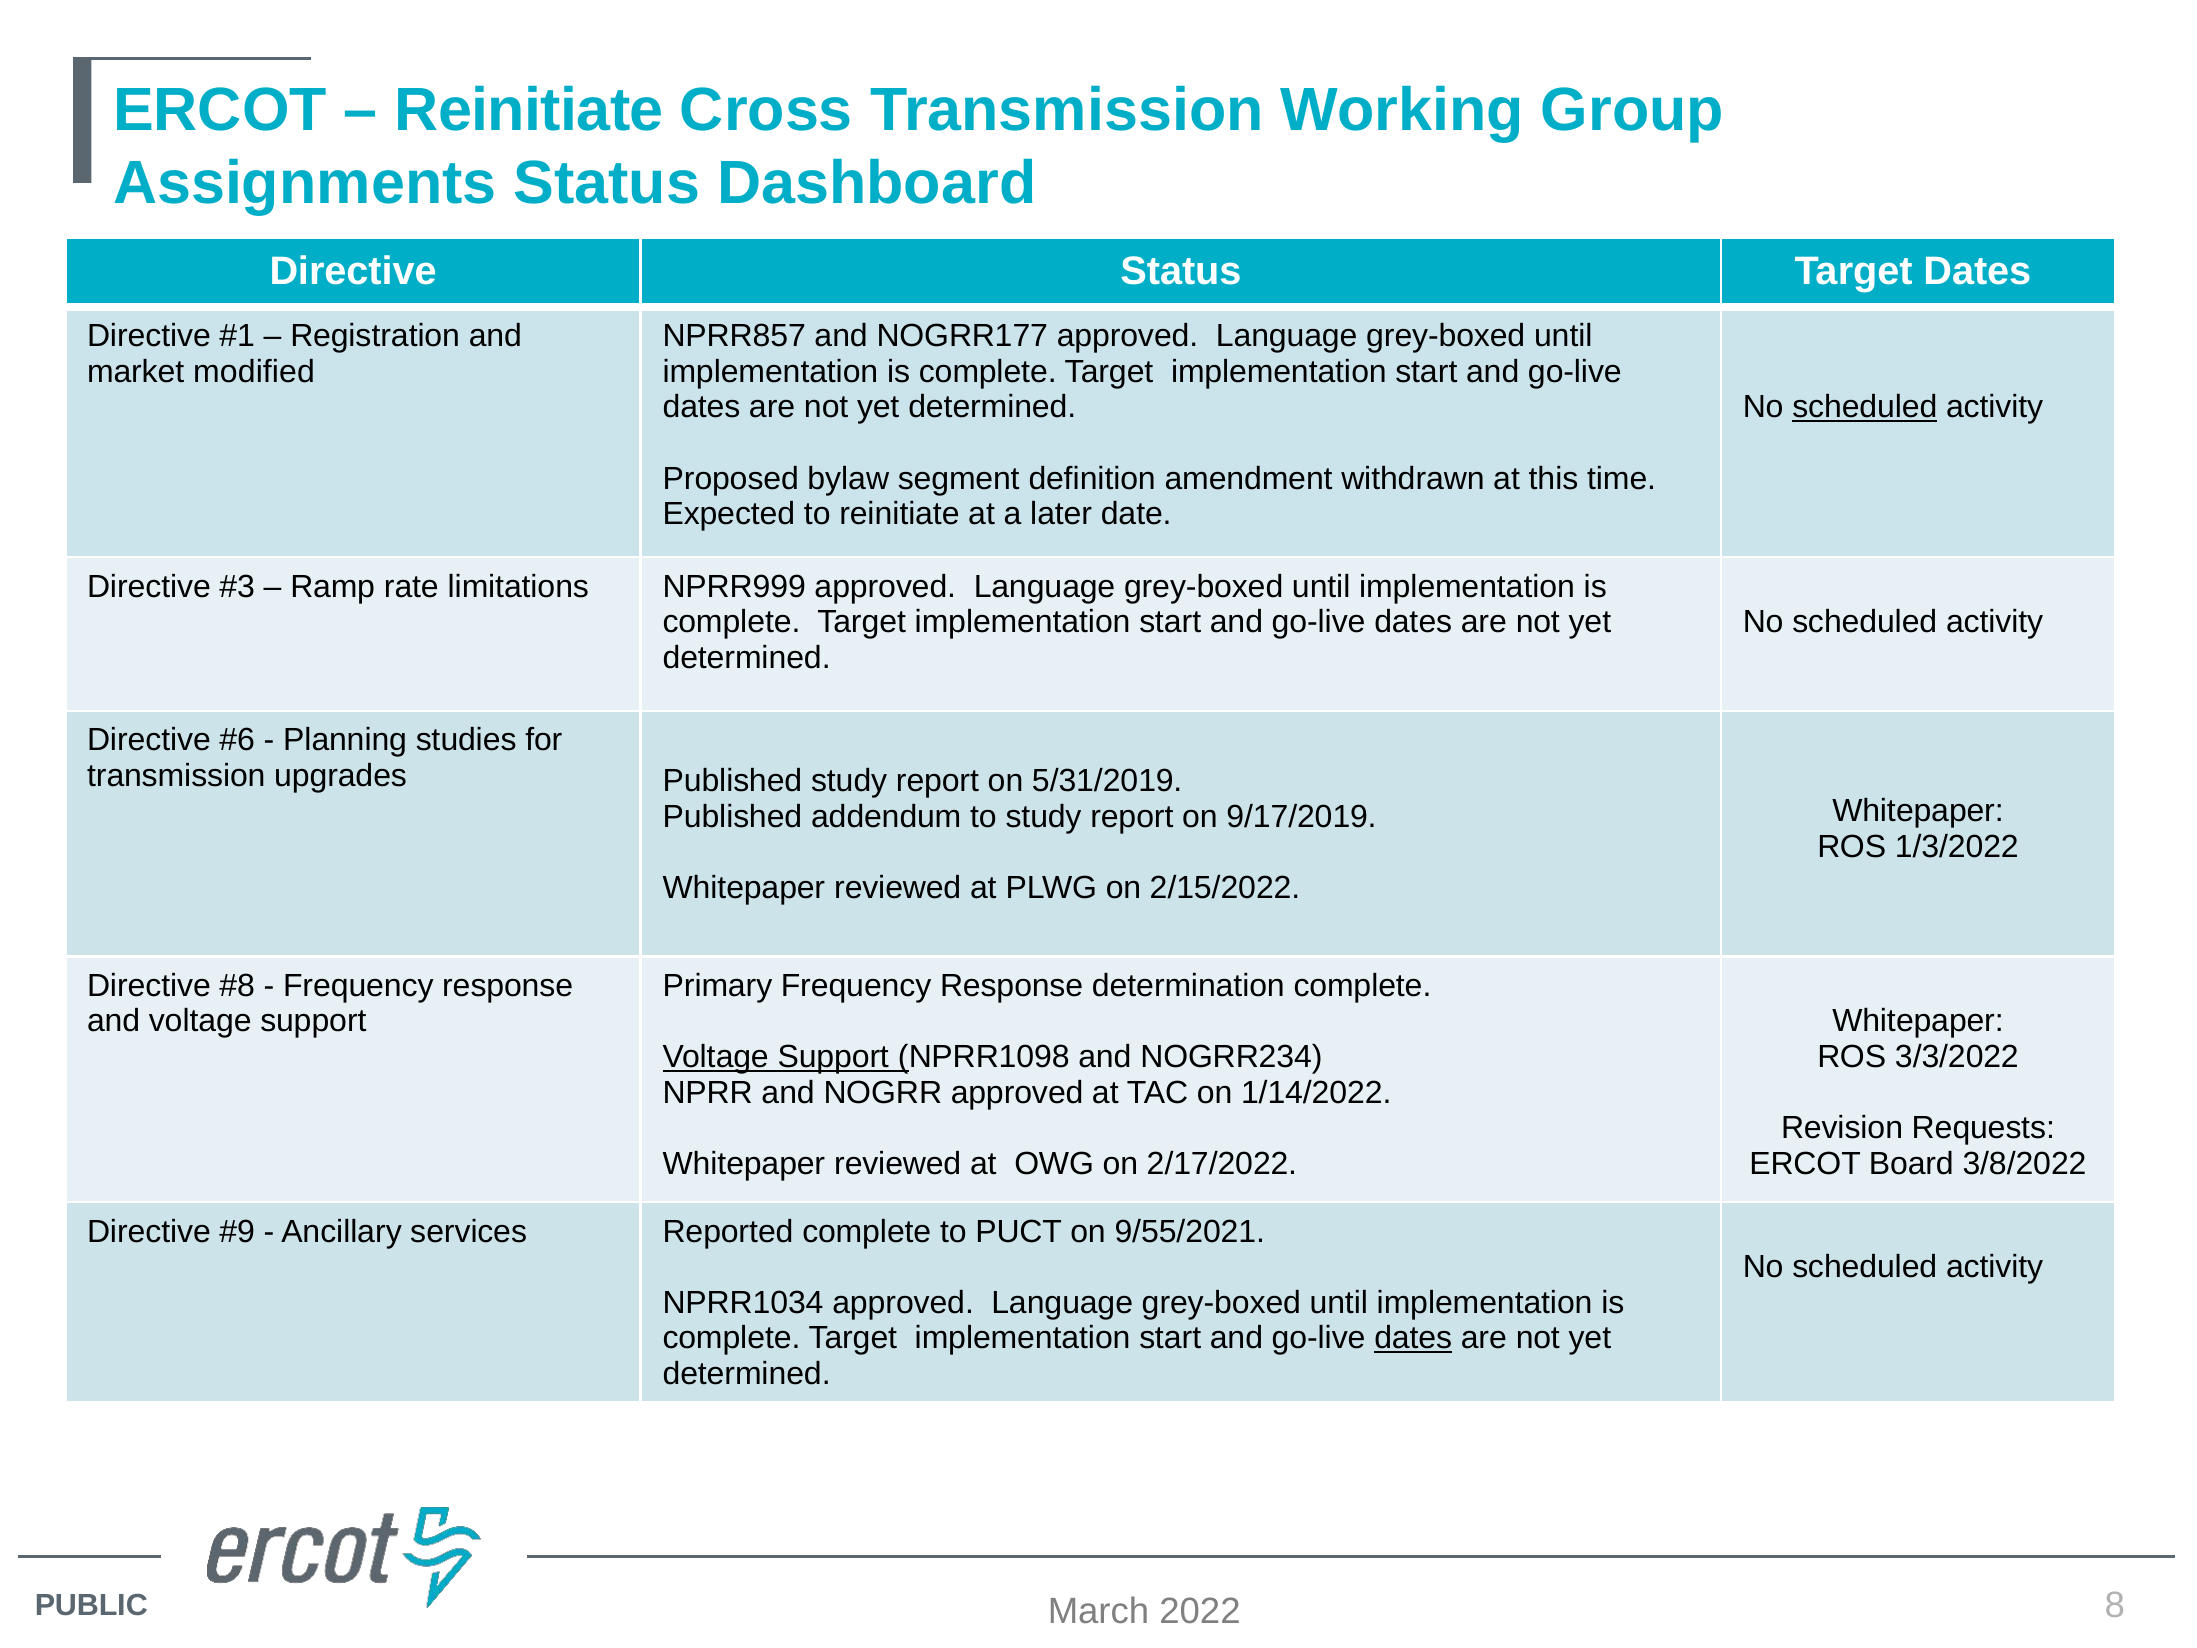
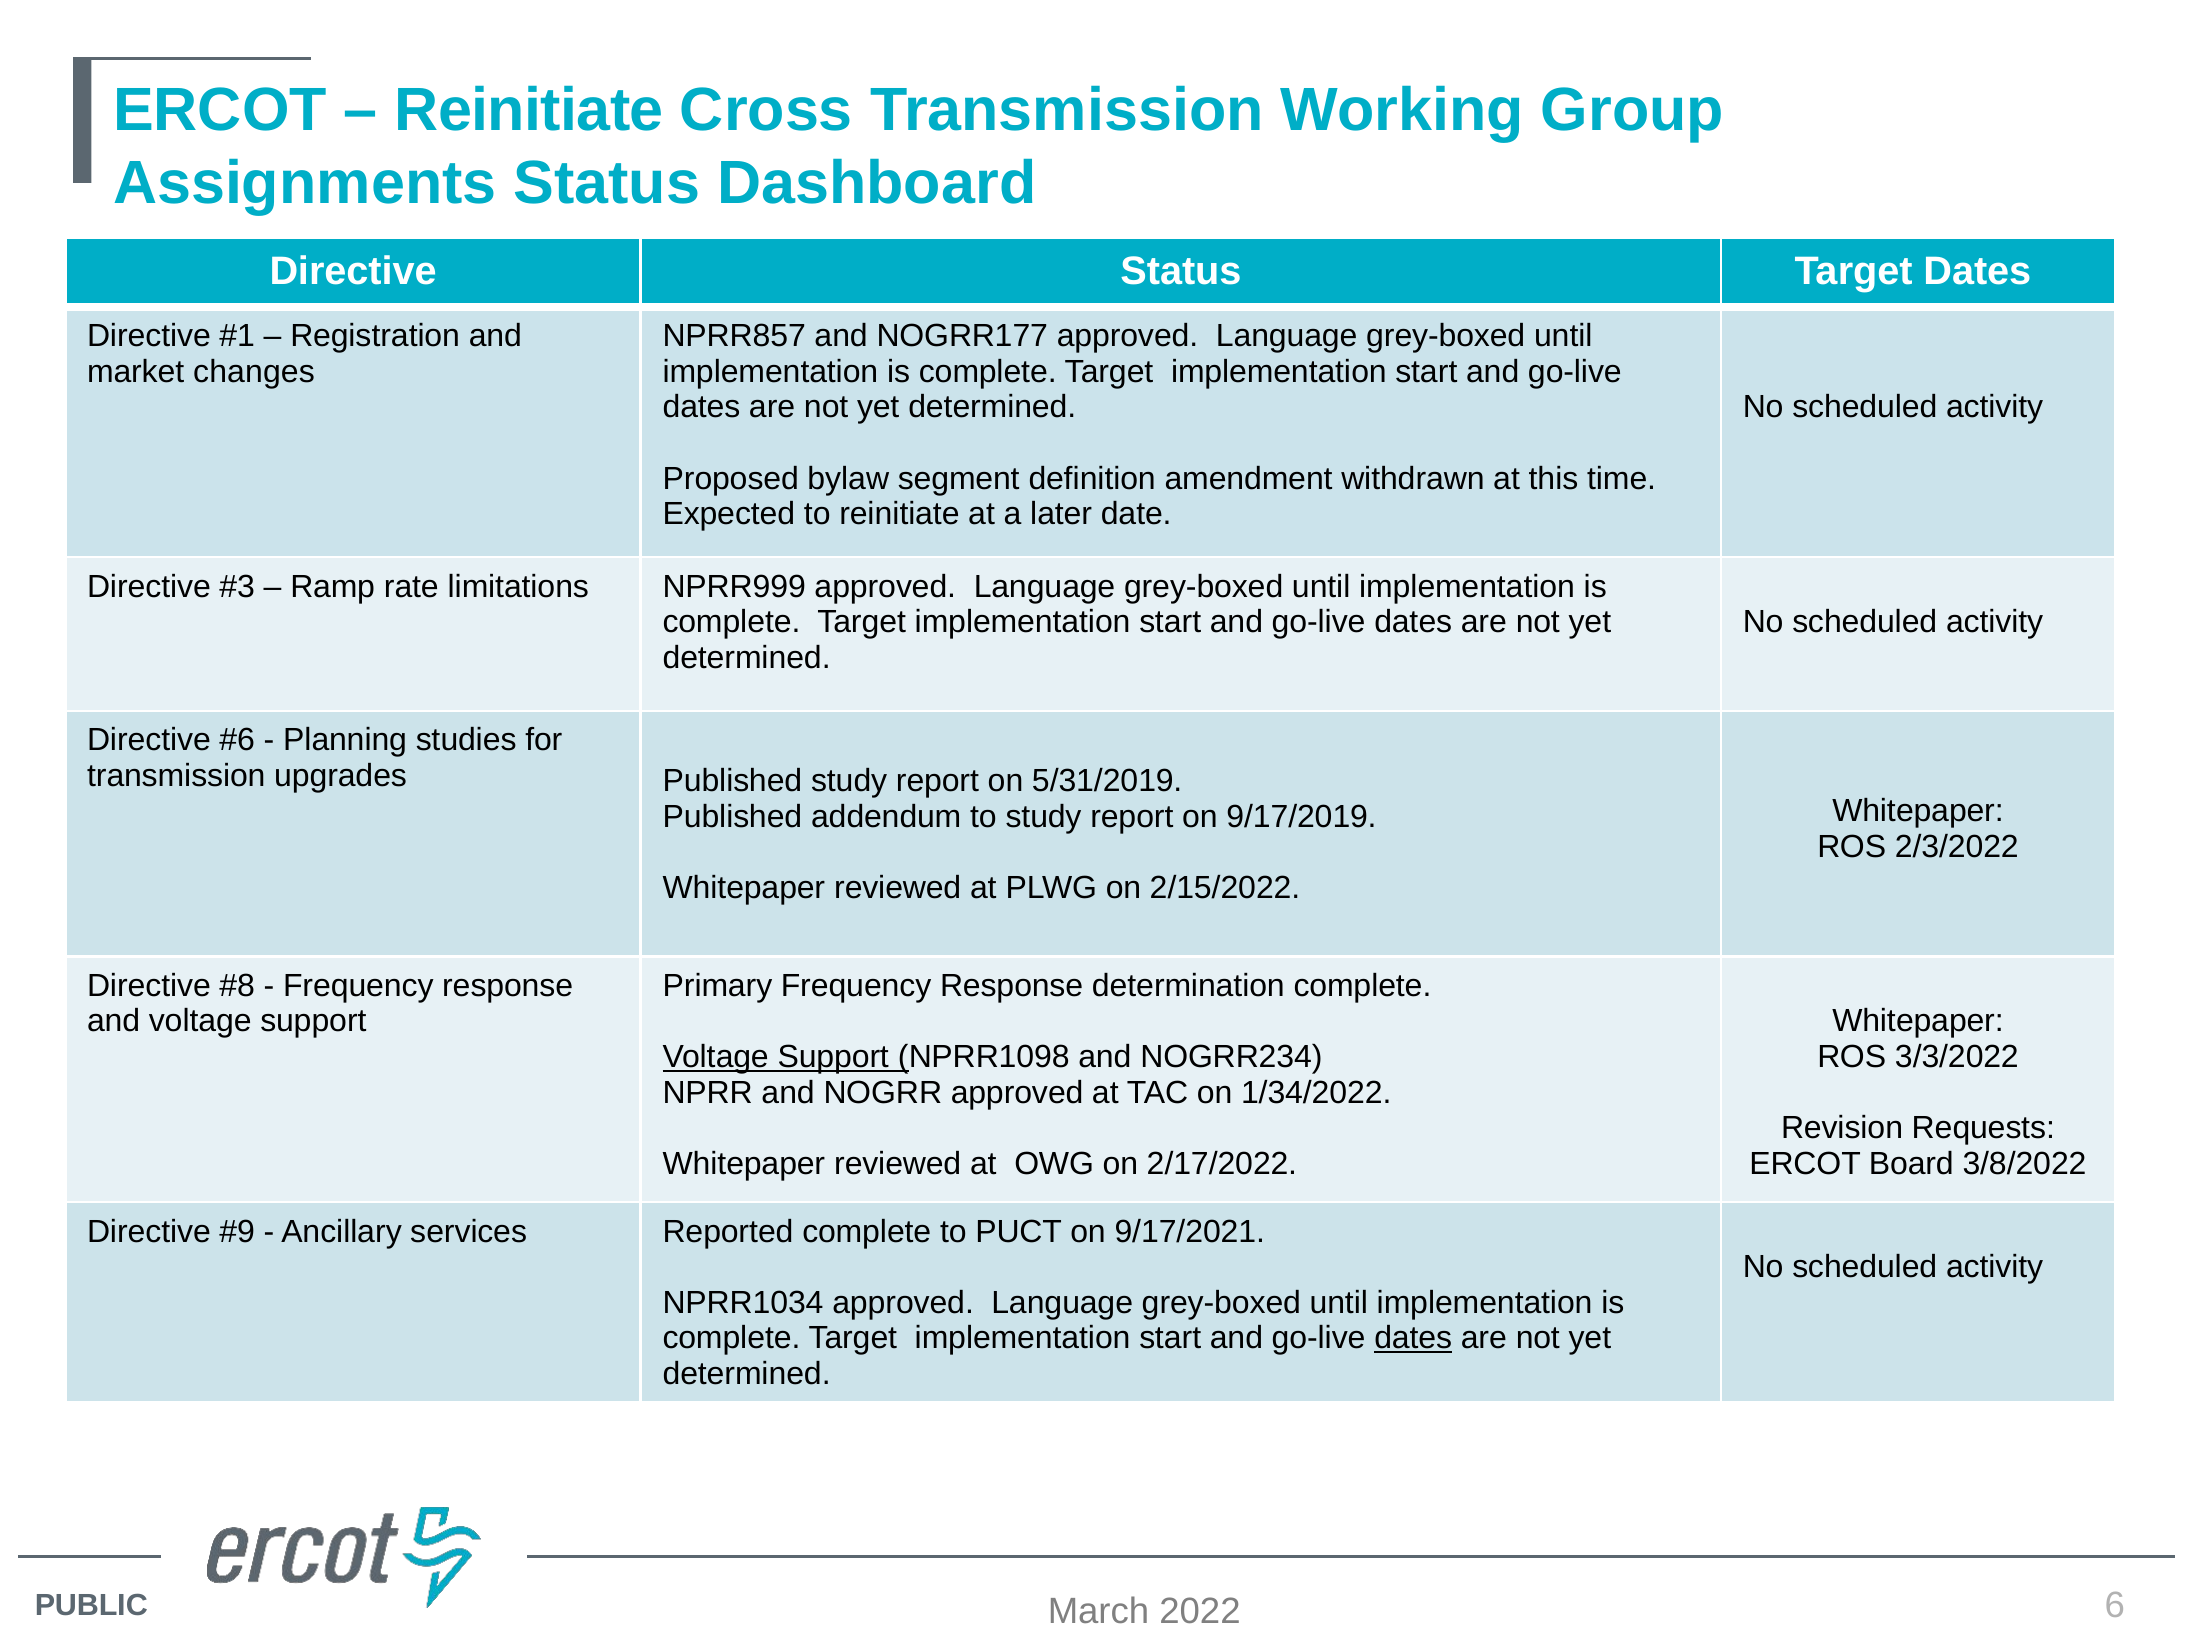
modified: modified -> changes
scheduled at (1865, 407) underline: present -> none
1/3/2022: 1/3/2022 -> 2/3/2022
1/14/2022: 1/14/2022 -> 1/34/2022
9/55/2021: 9/55/2021 -> 9/17/2021
8: 8 -> 6
